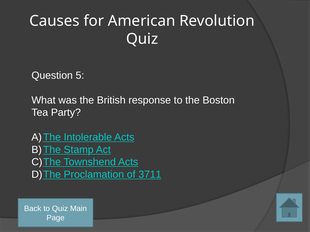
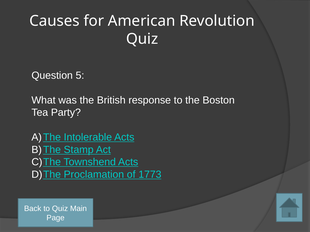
3711: 3711 -> 1773
